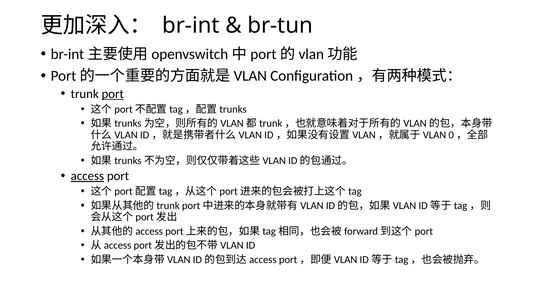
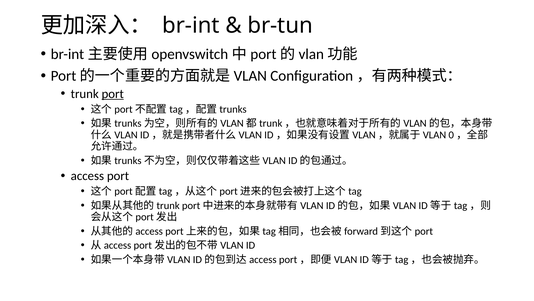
access underline: present -> none
